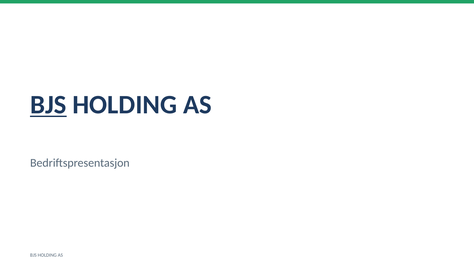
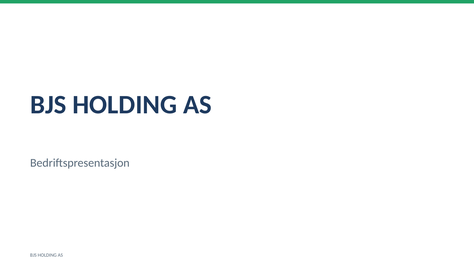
BJS at (48, 105) underline: present -> none
